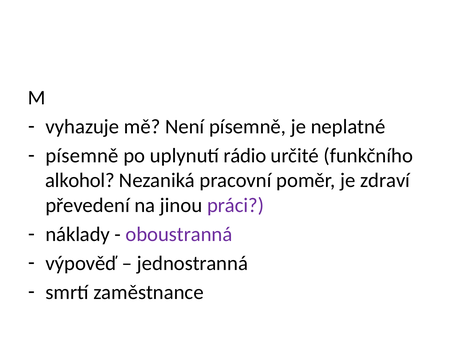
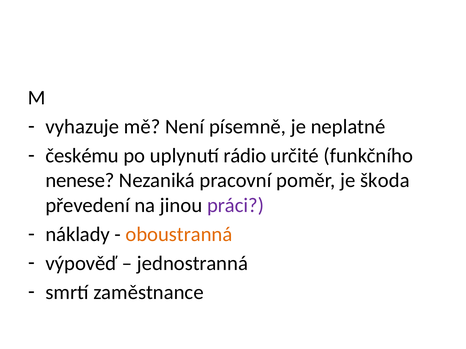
písemně at (82, 156): písemně -> českému
alkohol: alkohol -> nenese
zdraví: zdraví -> škoda
oboustranná colour: purple -> orange
